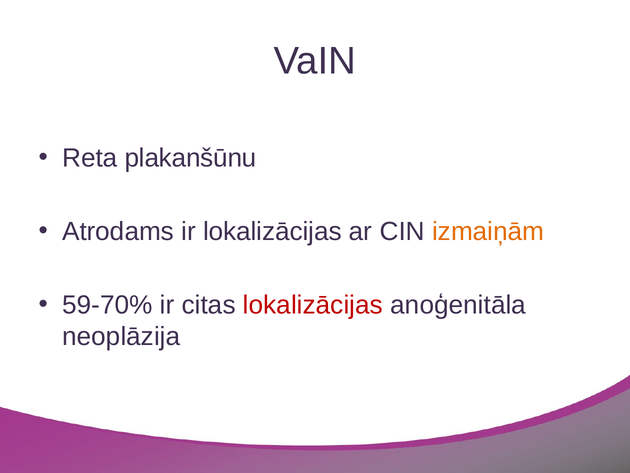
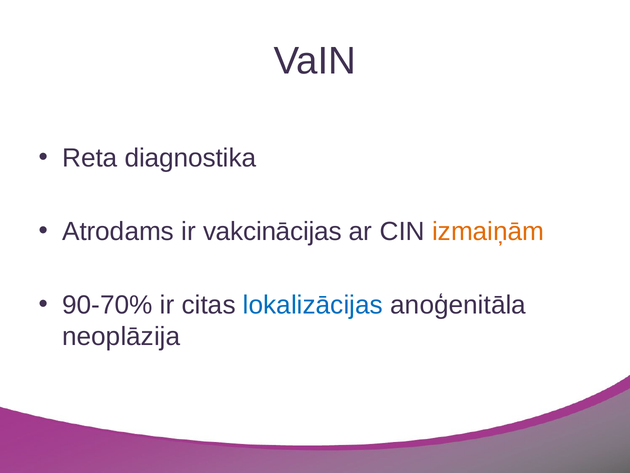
plakanšūnu: plakanšūnu -> diagnostika
ir lokalizācijas: lokalizācijas -> vakcinācijas
59-70%: 59-70% -> 90-70%
lokalizācijas at (313, 305) colour: red -> blue
